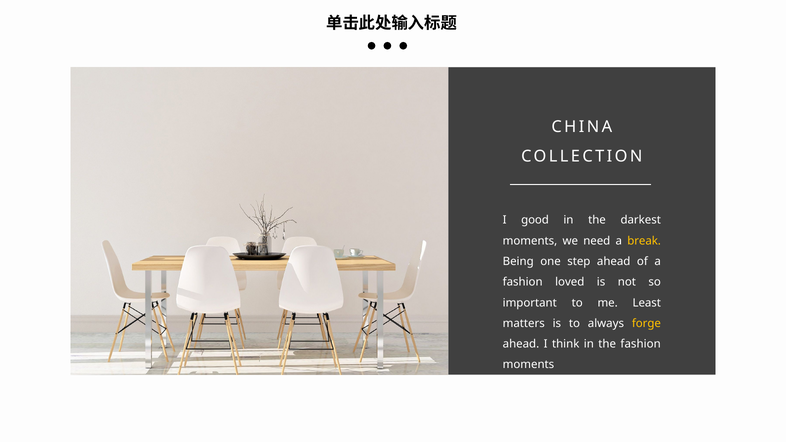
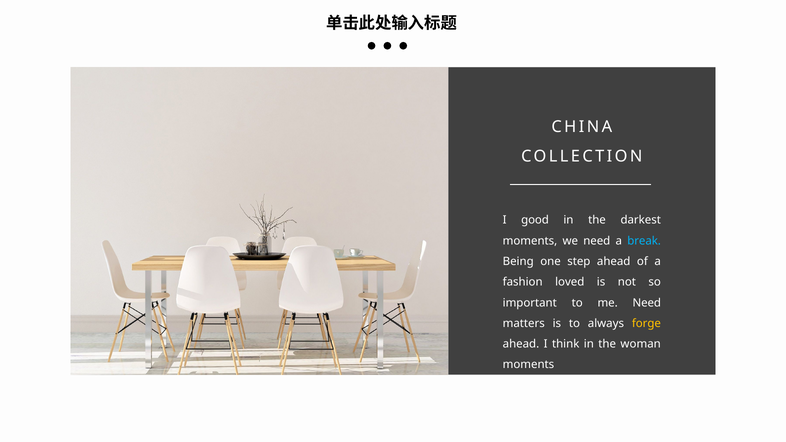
break colour: yellow -> light blue
me Least: Least -> Need
the fashion: fashion -> woman
